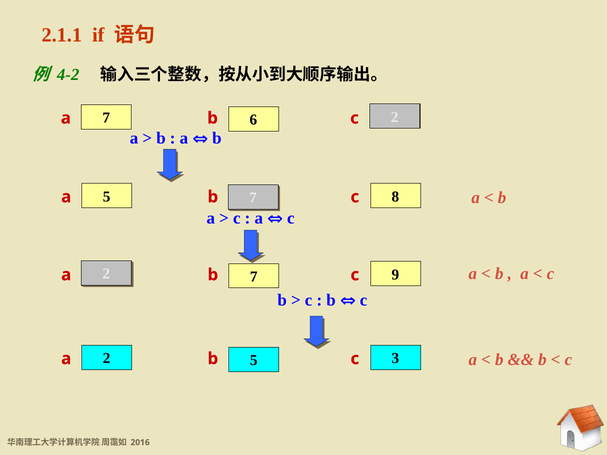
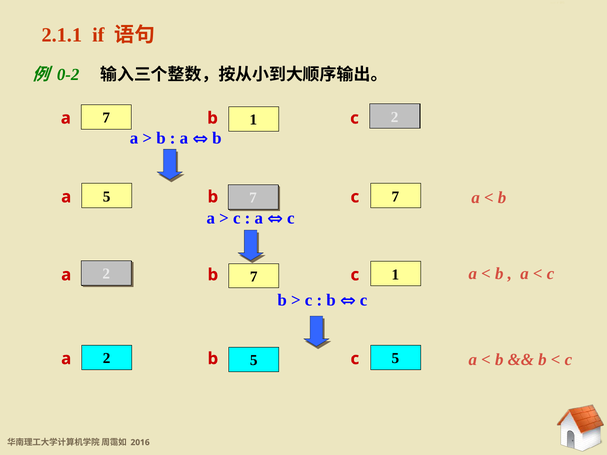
4-2: 4-2 -> 0-2
a 7 6: 6 -> 1
8 at (395, 197): 8 -> 7
9 at (395, 275): 9 -> 1
5 3: 3 -> 5
